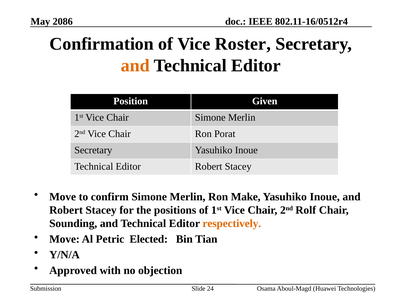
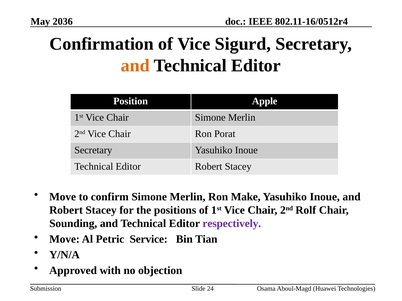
2086: 2086 -> 2036
Roster: Roster -> Sigurd
Given: Given -> Apple
respectively colour: orange -> purple
Elected: Elected -> Service
